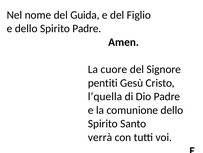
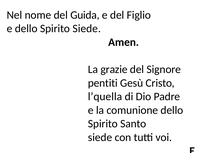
Spirito Padre: Padre -> Siede
cuore: cuore -> grazie
verrà at (100, 137): verrà -> siede
